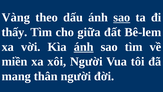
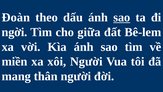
Vàng: Vàng -> Đoàn
thấy: thấy -> ngời
ánh at (84, 47) underline: present -> none
